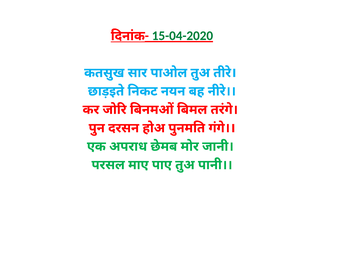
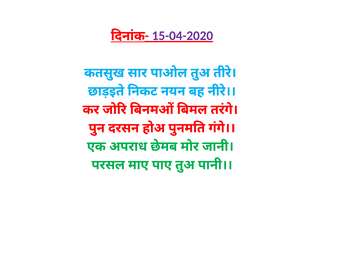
15-04-2020 colour: green -> purple
